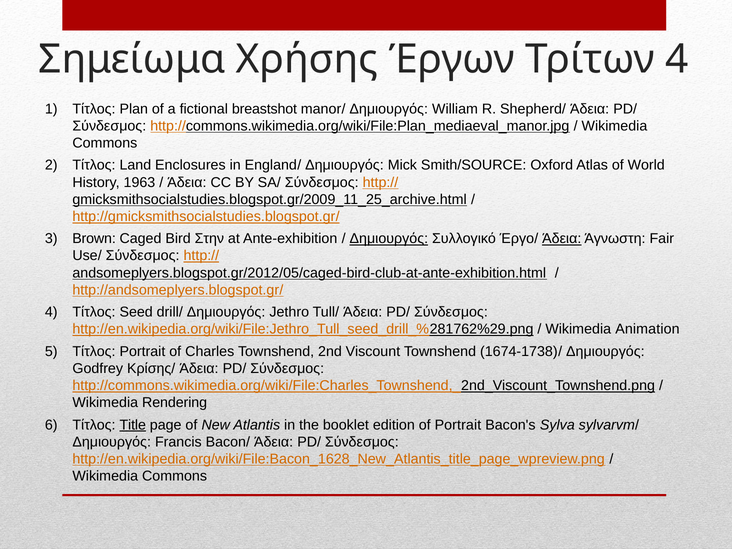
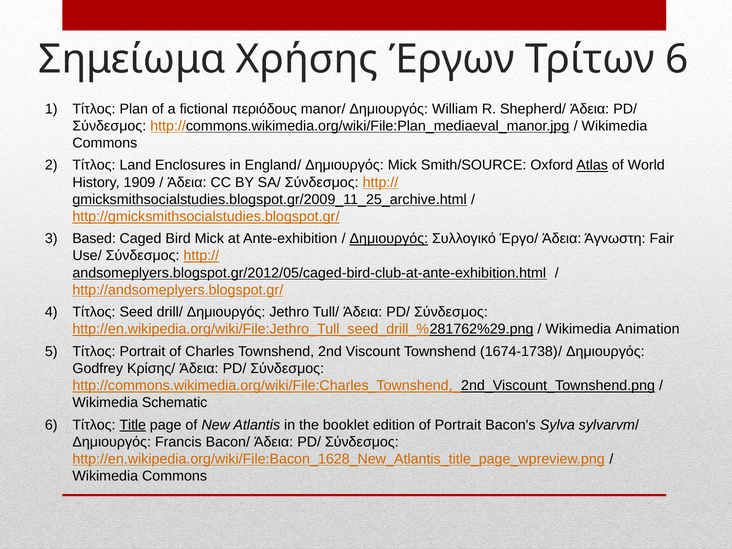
Τρίτων 4: 4 -> 6
breastshot: breastshot -> περιόδους
Atlas underline: none -> present
1963: 1963 -> 1909
Brown: Brown -> Based
Bird Στην: Στην -> Mick
Άδεια at (562, 239) underline: present -> none
Rendering: Rendering -> Schematic
